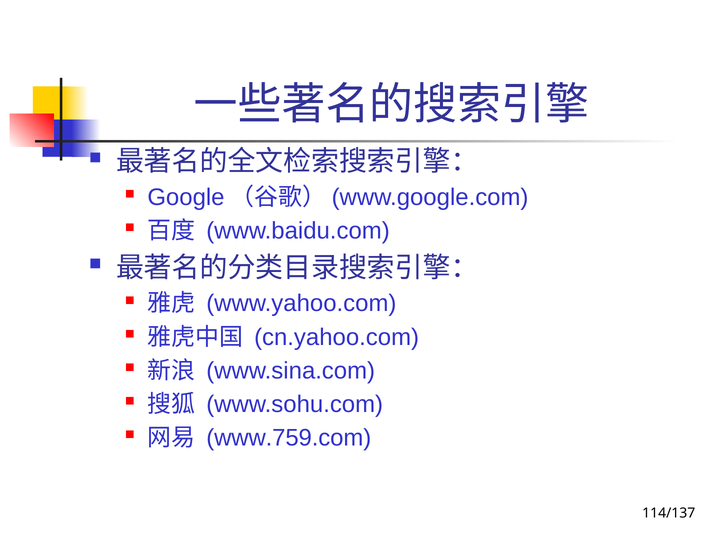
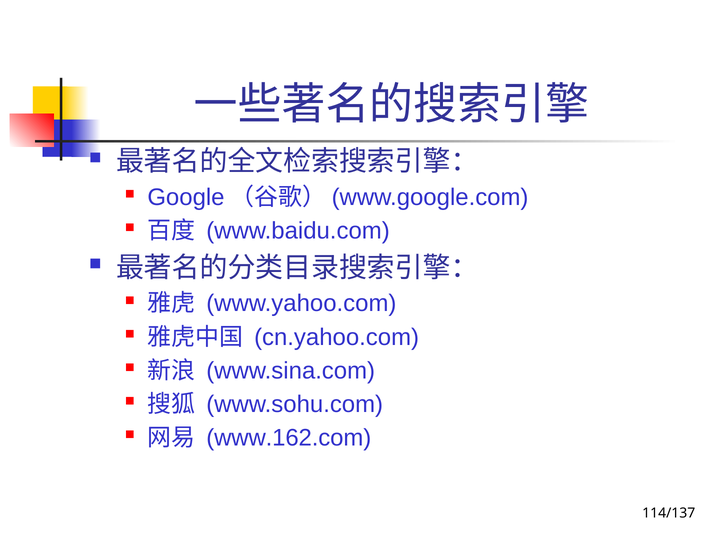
www.759.com: www.759.com -> www.162.com
